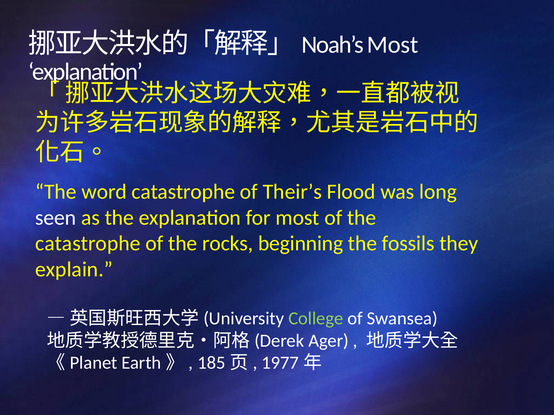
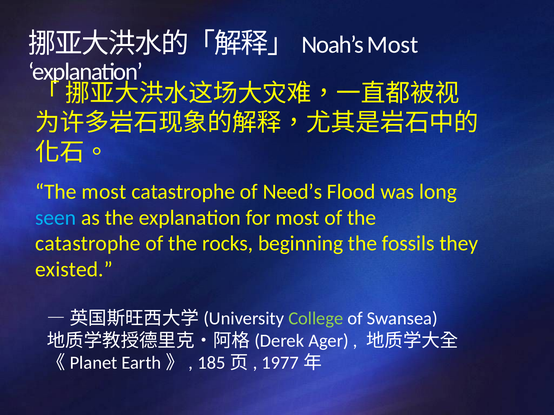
The word: word -> most
Their’s: Their’s -> Need’s
seen colour: white -> light blue
explain: explain -> existed
